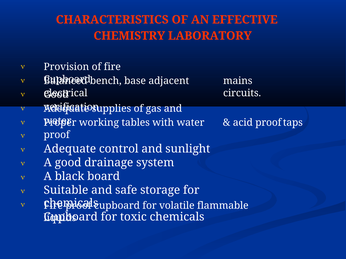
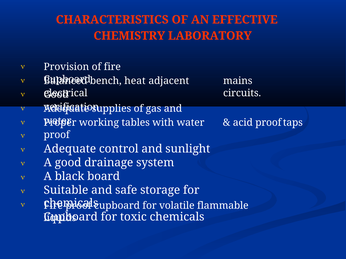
base: base -> heat
